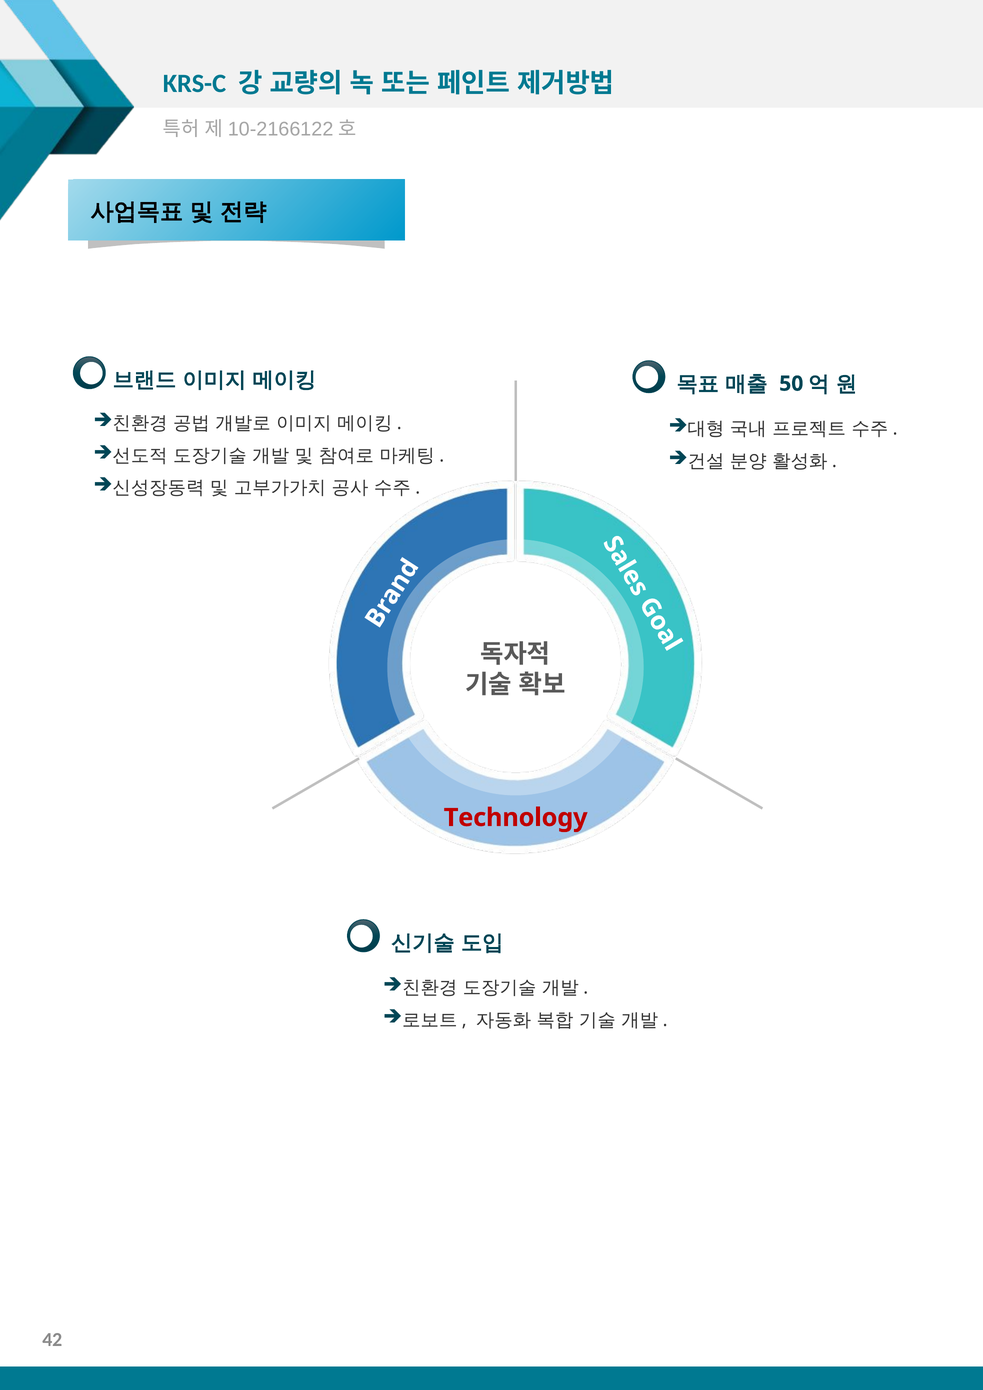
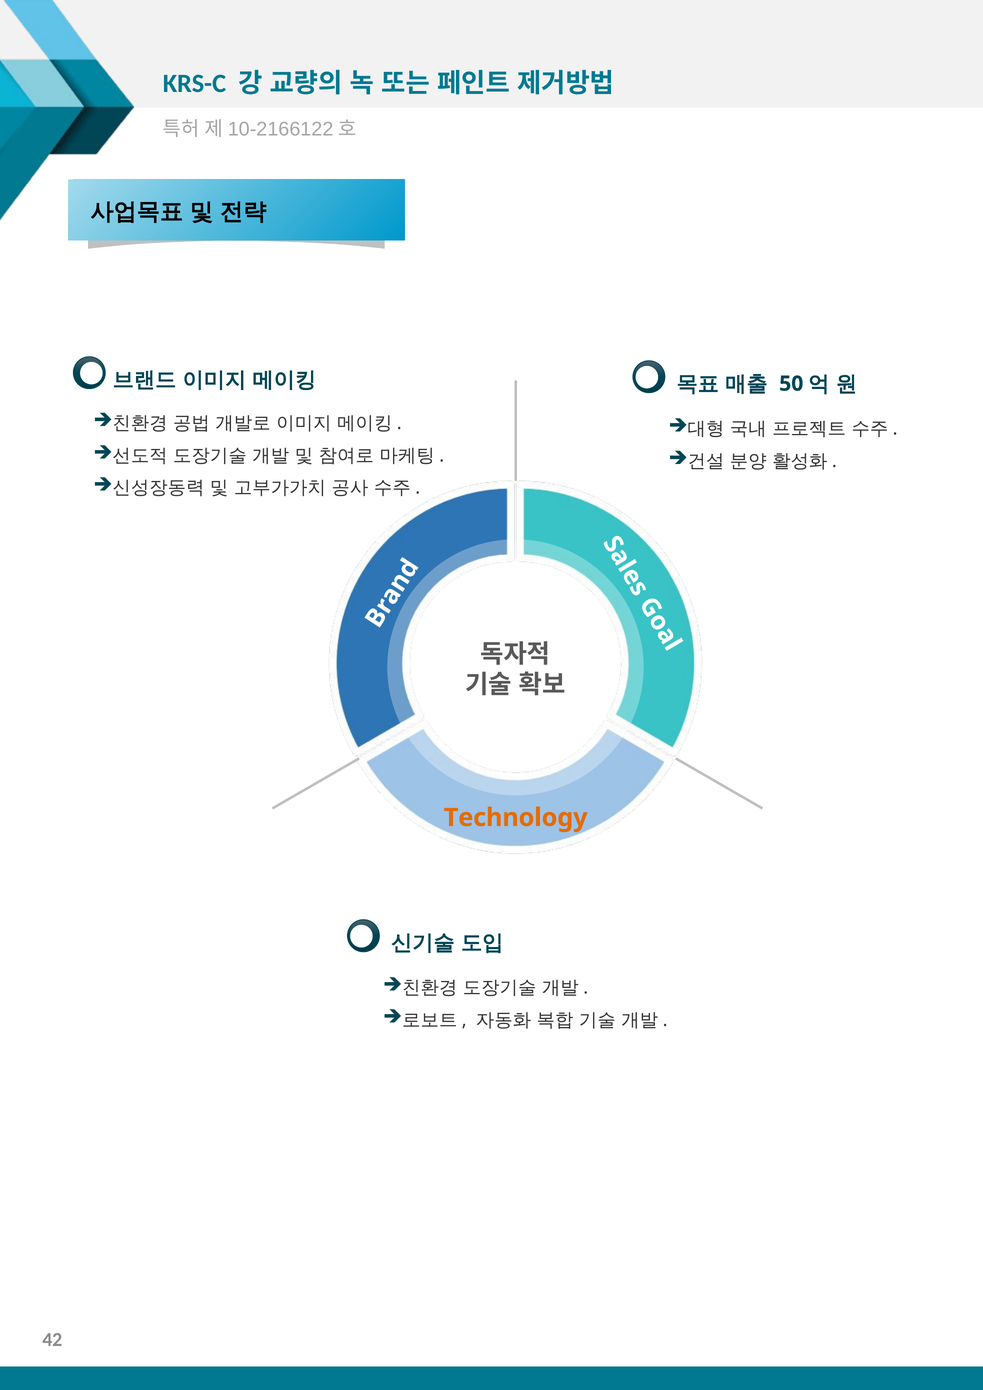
Technology colour: red -> orange
